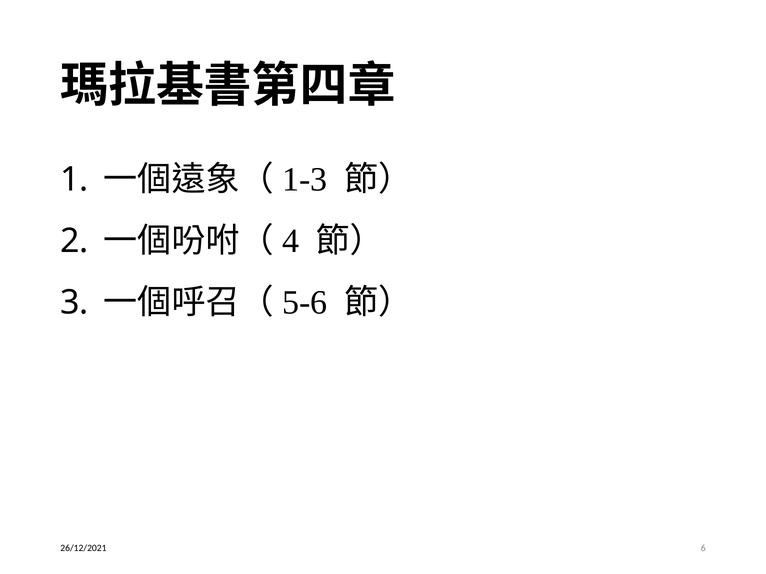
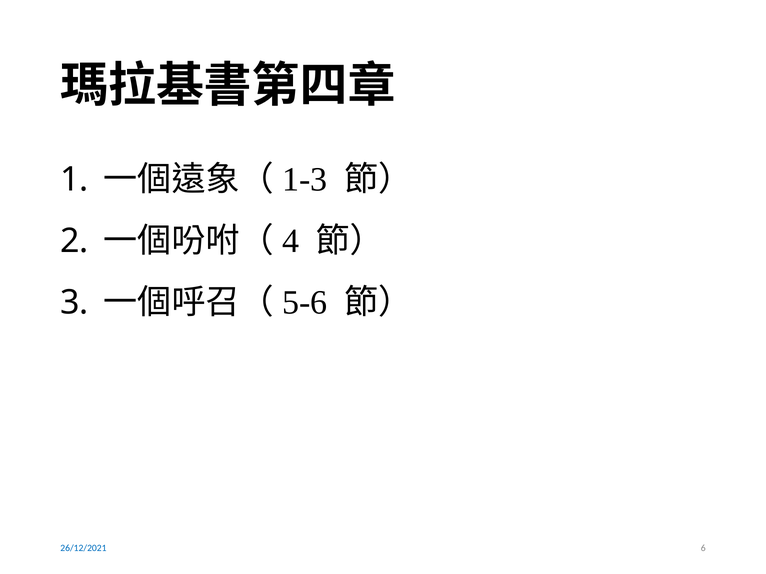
26/12/2021 colour: black -> blue
